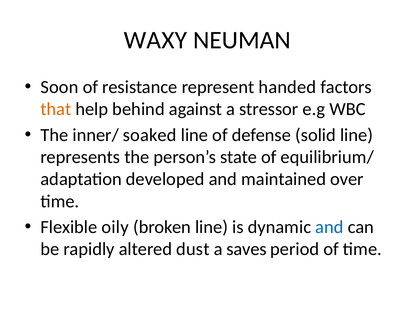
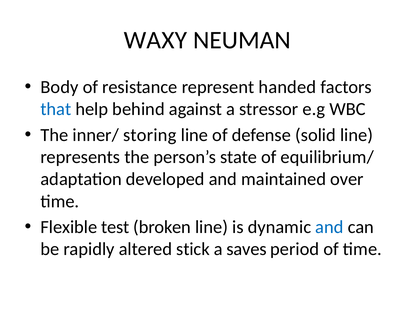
Soon: Soon -> Body
that colour: orange -> blue
soaked: soaked -> storing
oily: oily -> test
dust: dust -> stick
